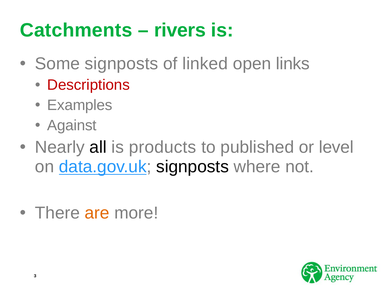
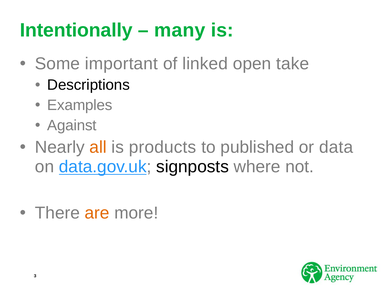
Catchments: Catchments -> Intentionally
rivers: rivers -> many
Some signposts: signposts -> important
links: links -> take
Descriptions colour: red -> black
all colour: black -> orange
level: level -> data
